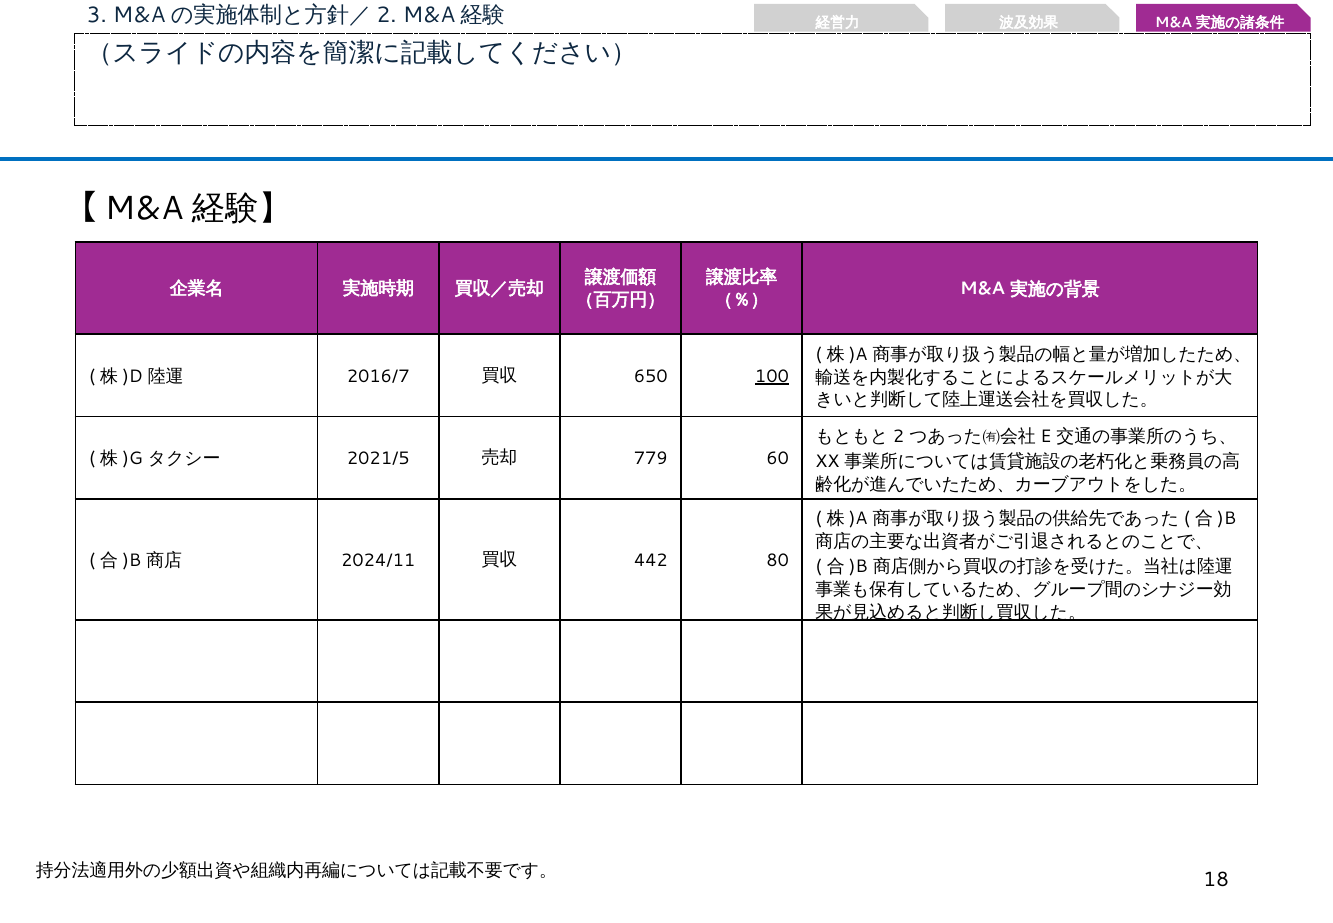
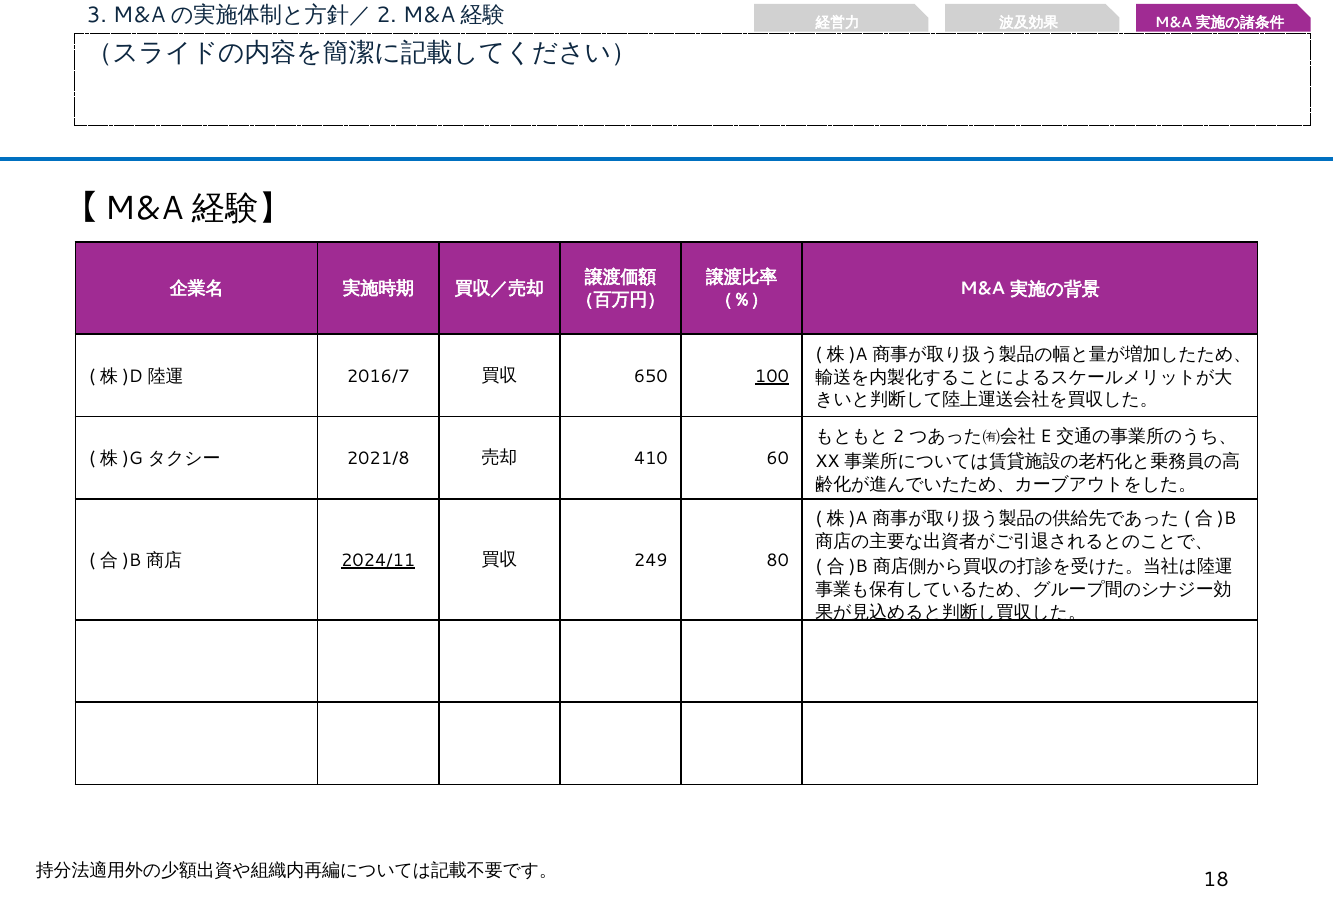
2021/5: 2021/5 -> 2021/8
779: 779 -> 410
2024/11 underline: none -> present
442: 442 -> 249
